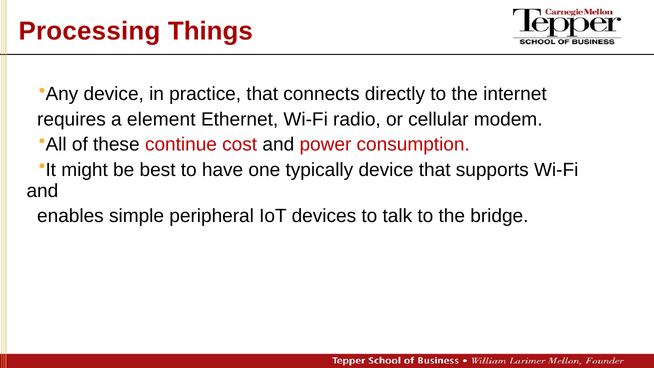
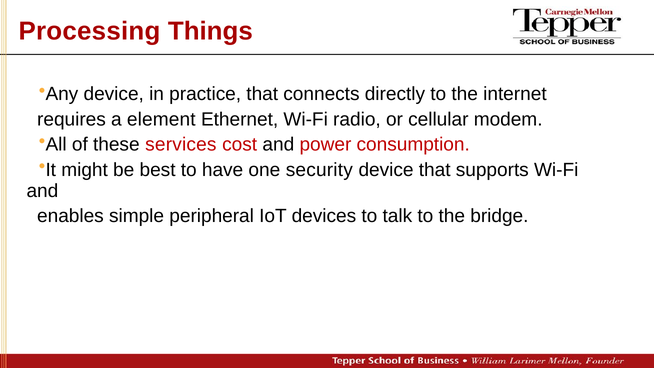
continue: continue -> services
typically: typically -> security
